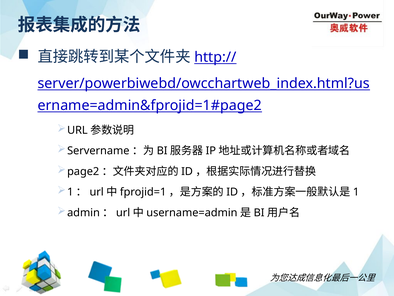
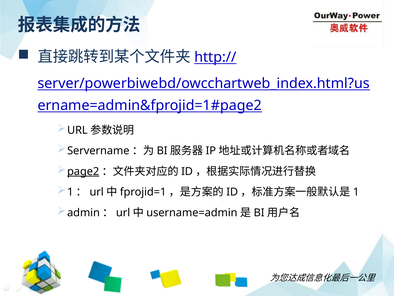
page2 underline: none -> present
